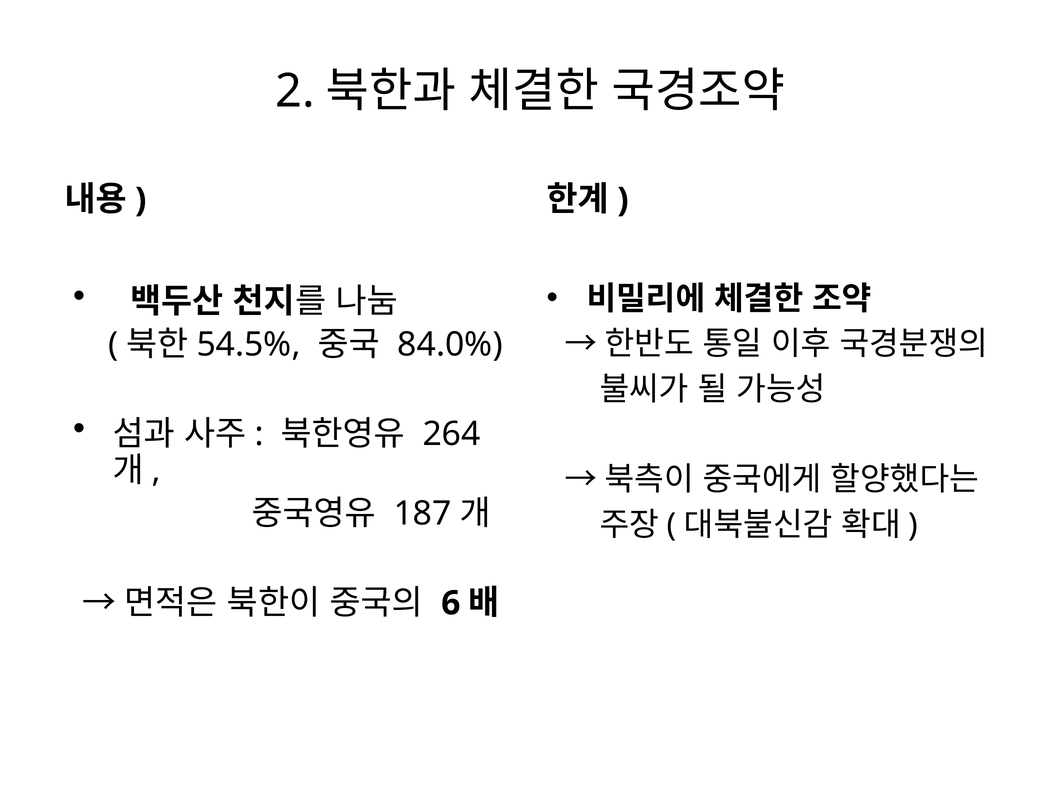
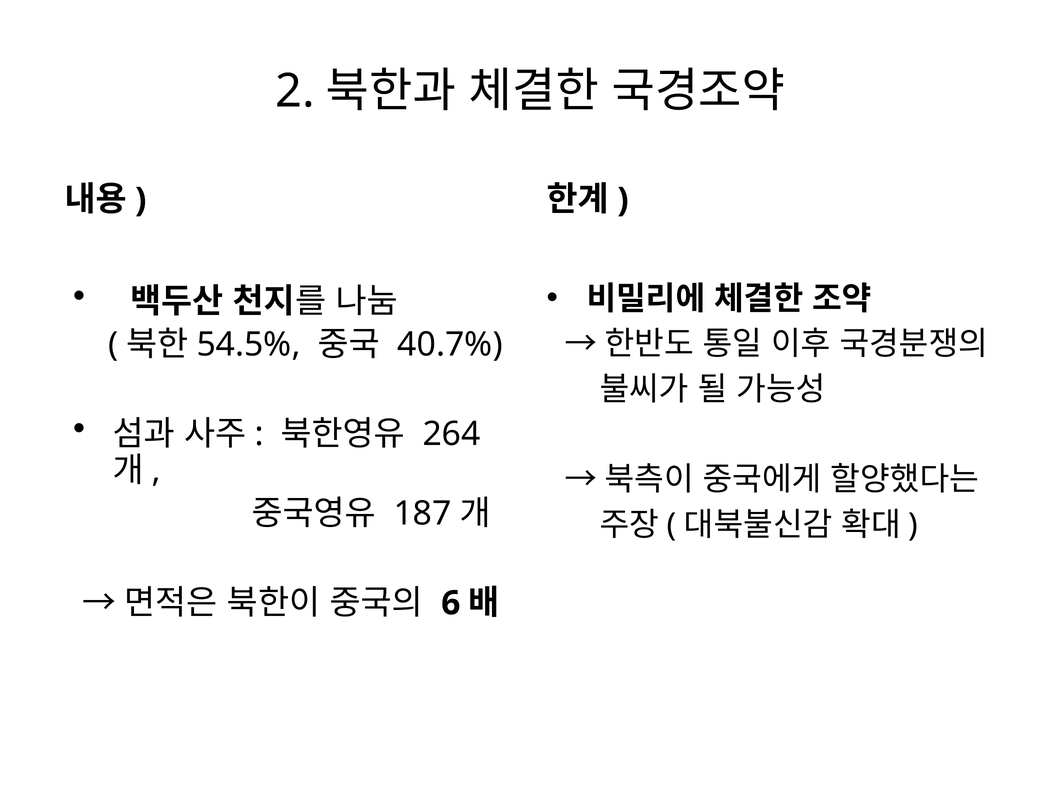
84.0%: 84.0% -> 40.7%
